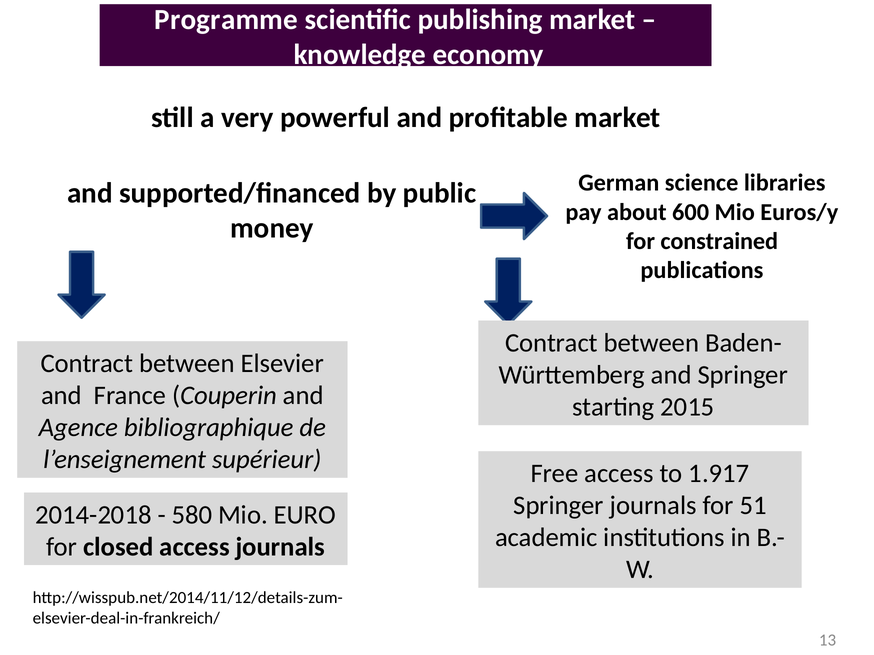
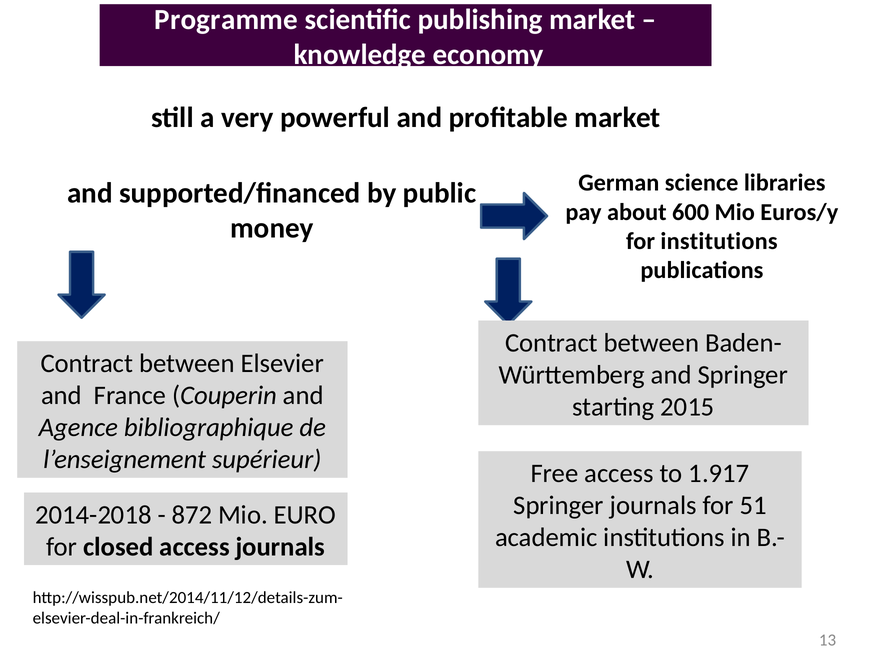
for constrained: constrained -> institutions
580: 580 -> 872
